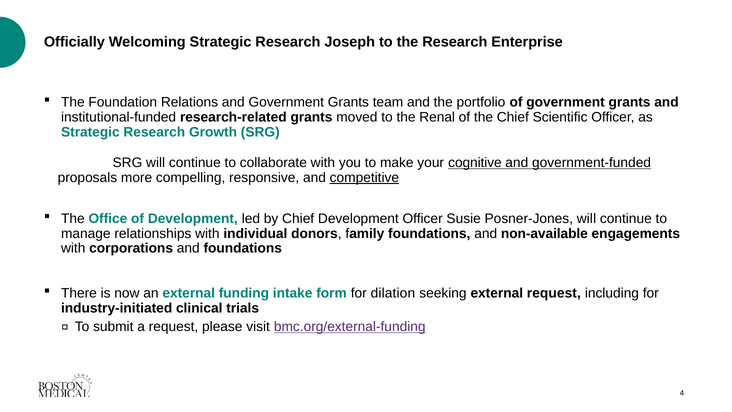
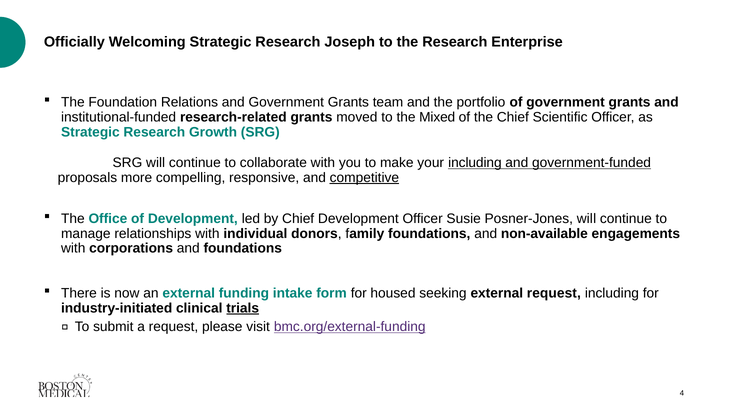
Renal: Renal -> Mixed
your cognitive: cognitive -> including
dilation: dilation -> housed
trials underline: none -> present
